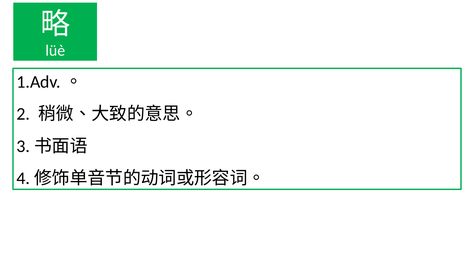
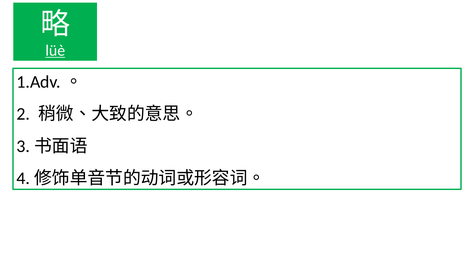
lüè underline: none -> present
